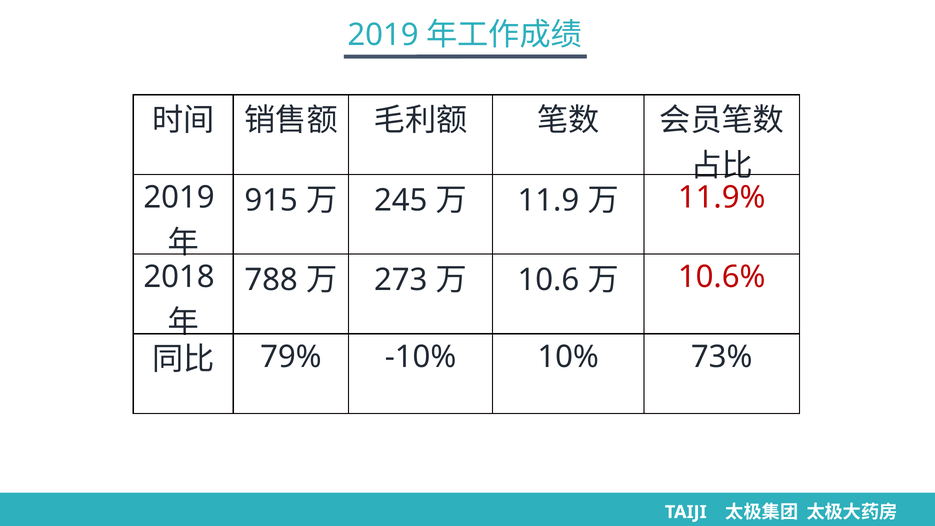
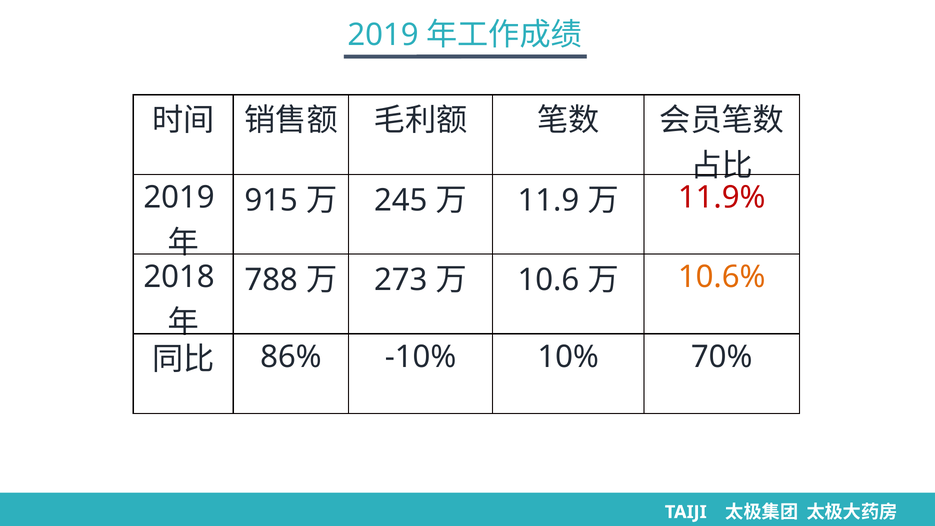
10.6% colour: red -> orange
79%: 79% -> 86%
73%: 73% -> 70%
